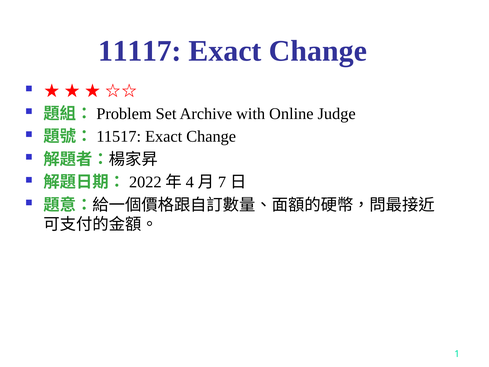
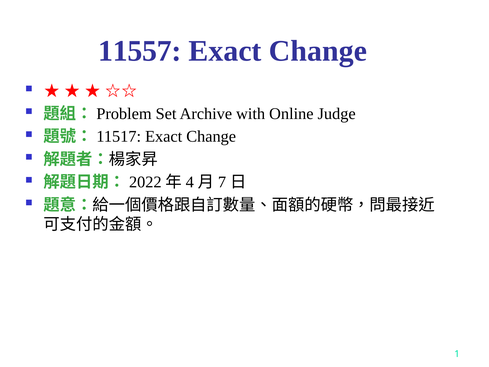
11117: 11117 -> 11557
